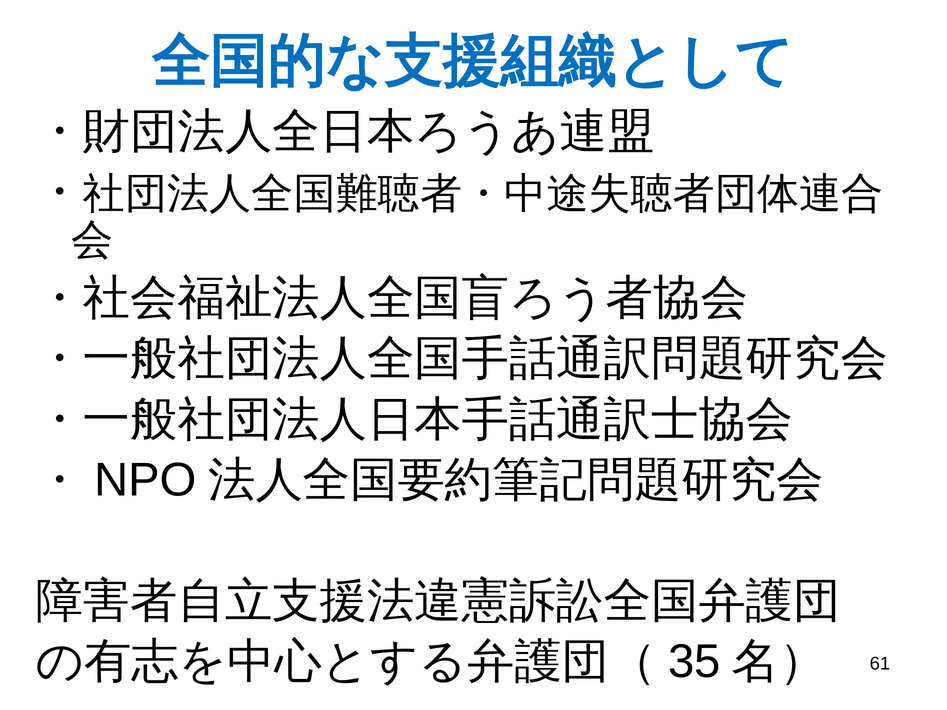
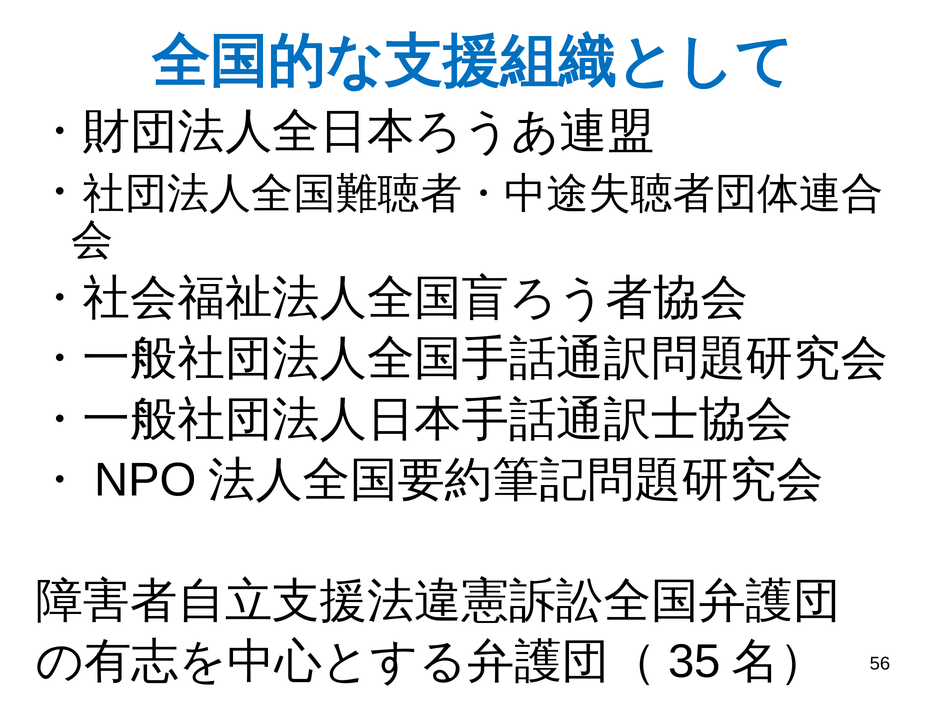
61: 61 -> 56
